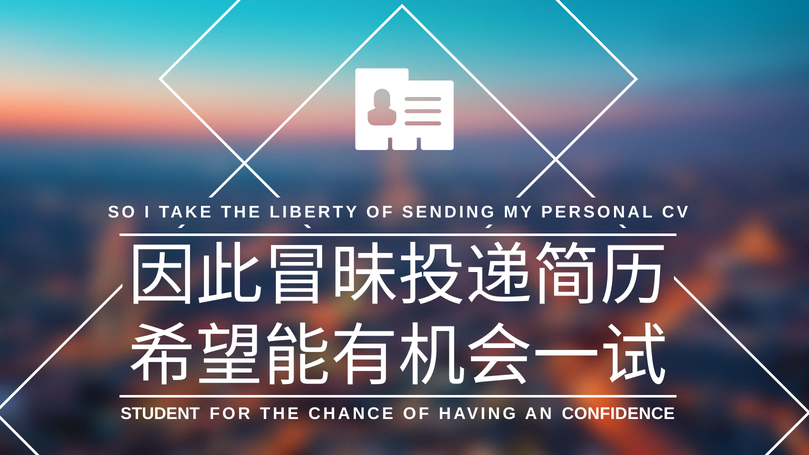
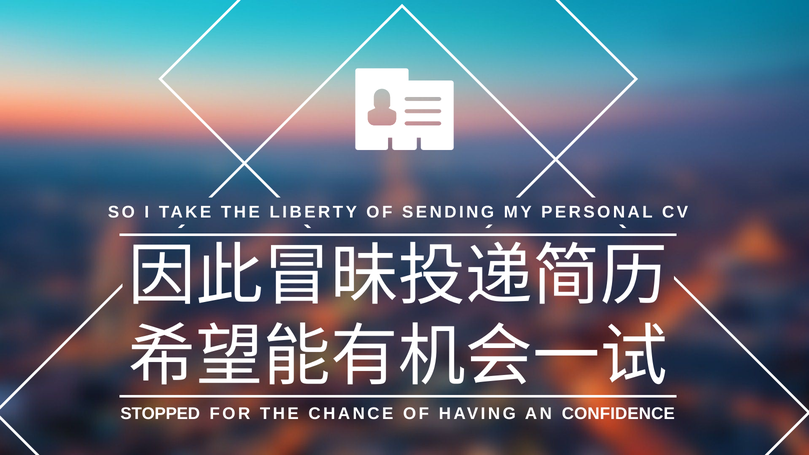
STUDENT: STUDENT -> STOPPED
